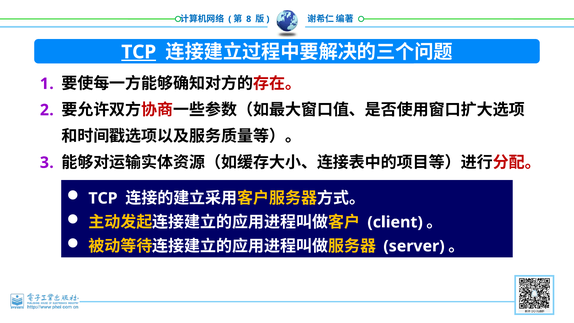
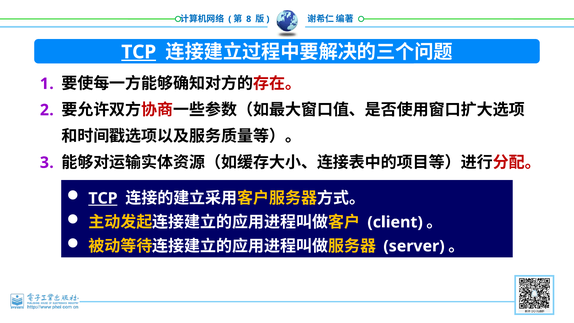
TCP at (103, 198) underline: none -> present
